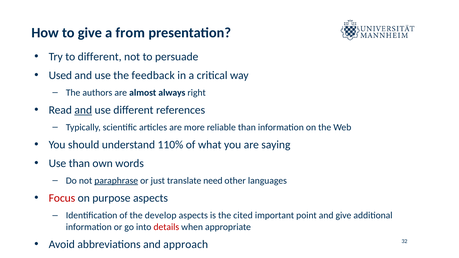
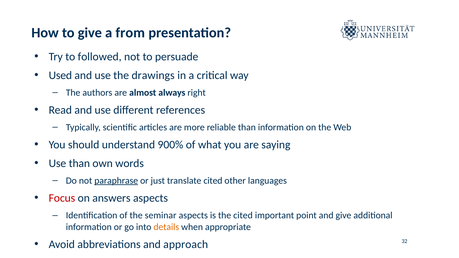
to different: different -> followed
feedback: feedback -> drawings
and at (83, 110) underline: present -> none
110%: 110% -> 900%
translate need: need -> cited
purpose: purpose -> answers
develop: develop -> seminar
details colour: red -> orange
